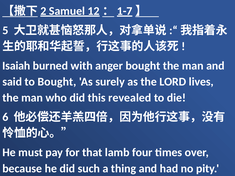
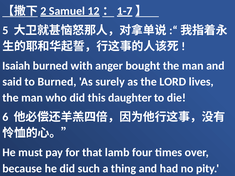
to Bought: Bought -> Burned
revealed: revealed -> daughter
